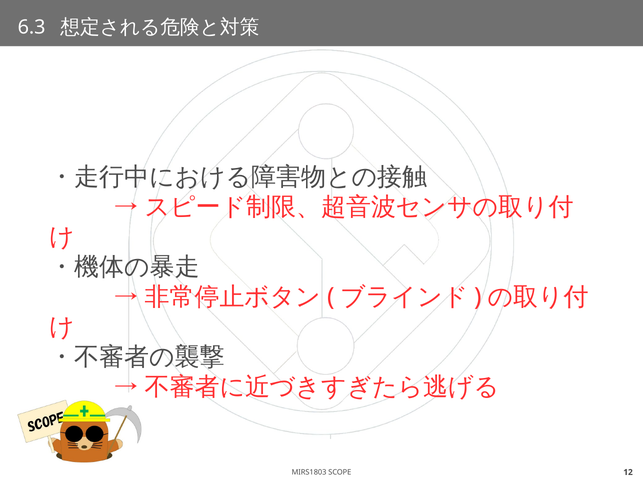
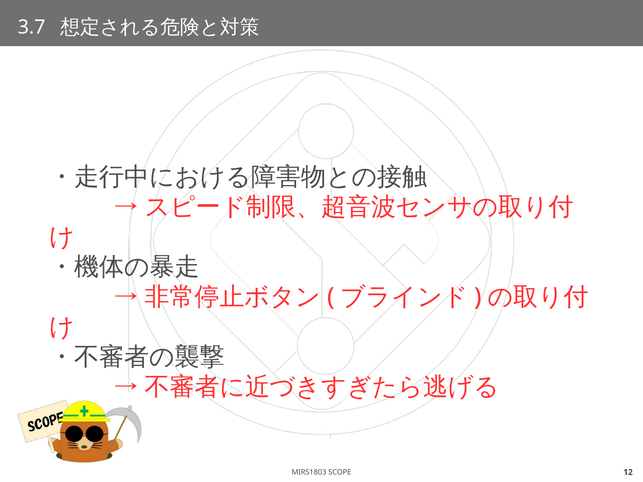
6.3: 6.3 -> 3.7
